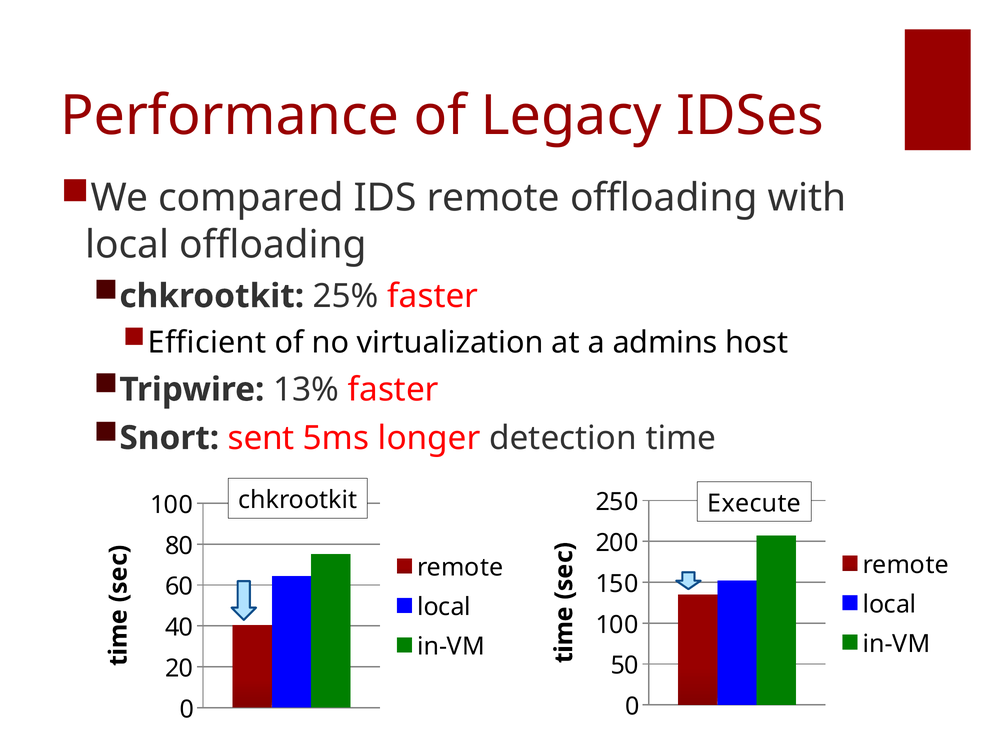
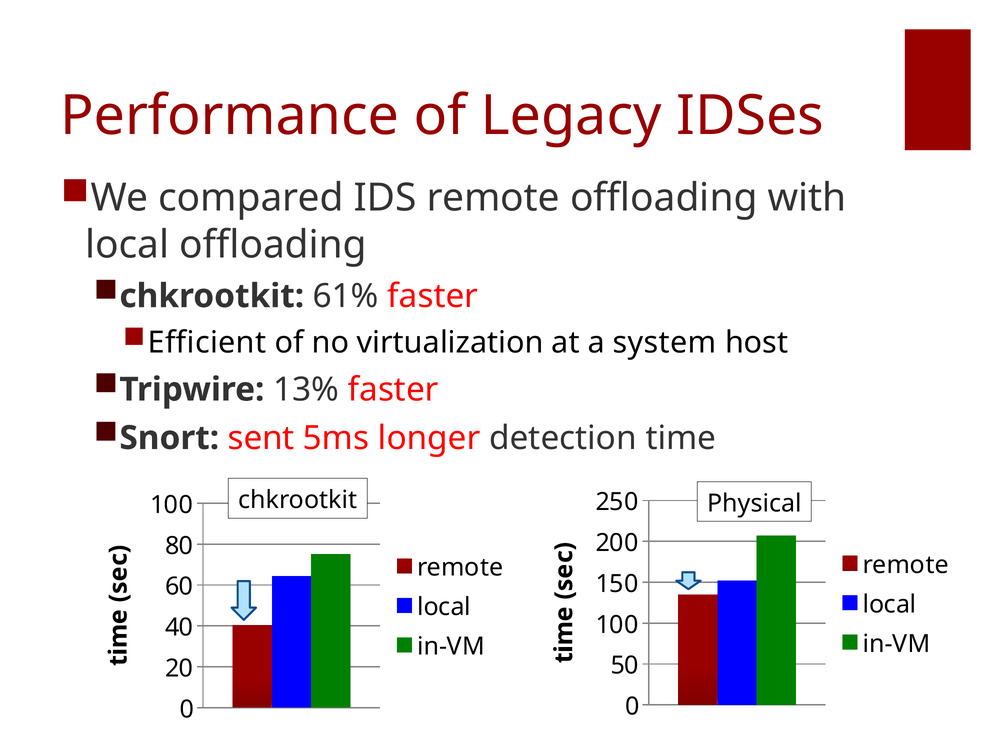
25%: 25% -> 61%
admins: admins -> system
Execute: Execute -> Physical
